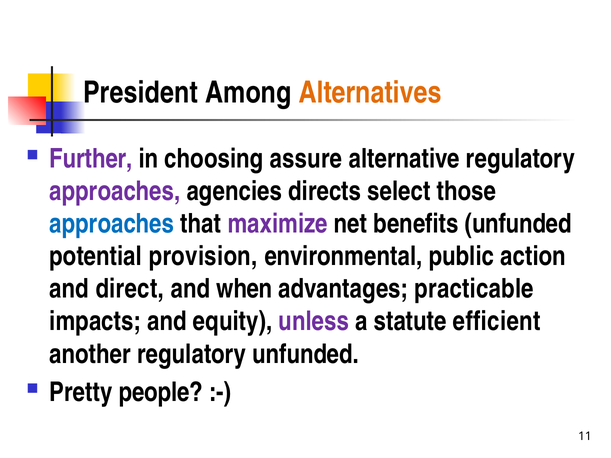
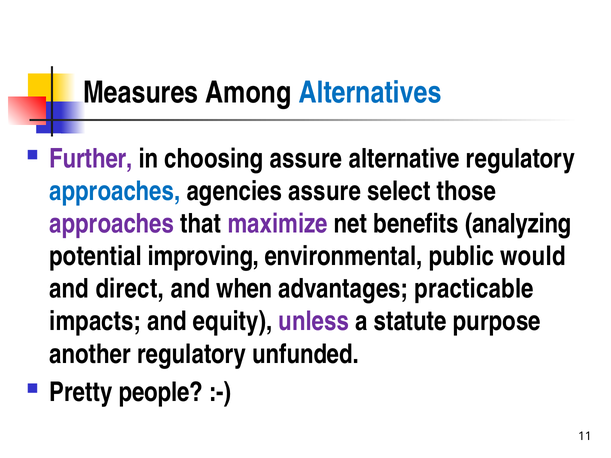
President: President -> Measures
Alternatives colour: orange -> blue
approaches at (115, 191) colour: purple -> blue
agencies directs: directs -> assure
approaches at (112, 224) colour: blue -> purple
benefits unfunded: unfunded -> analyzing
provision: provision -> improving
action: action -> would
efficient: efficient -> purpose
